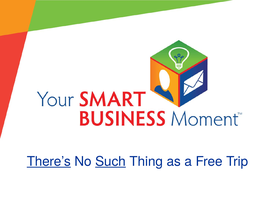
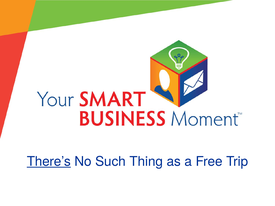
Such underline: present -> none
